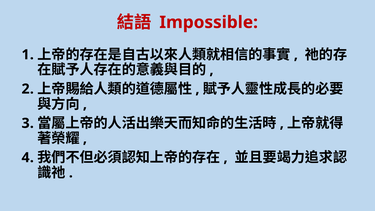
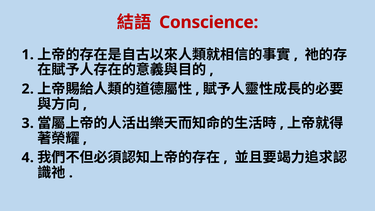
Impossible: Impossible -> Conscience
